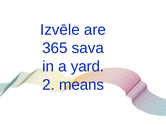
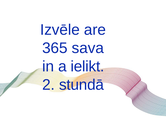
yard: yard -> ielikt
means: means -> stundā
